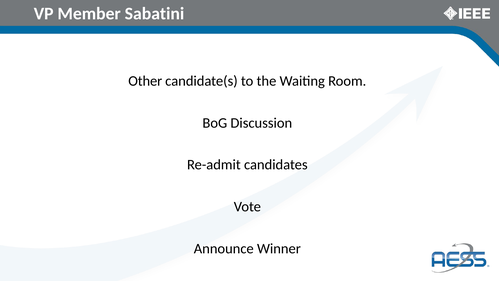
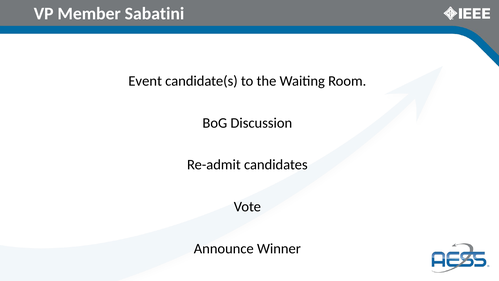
Other: Other -> Event
